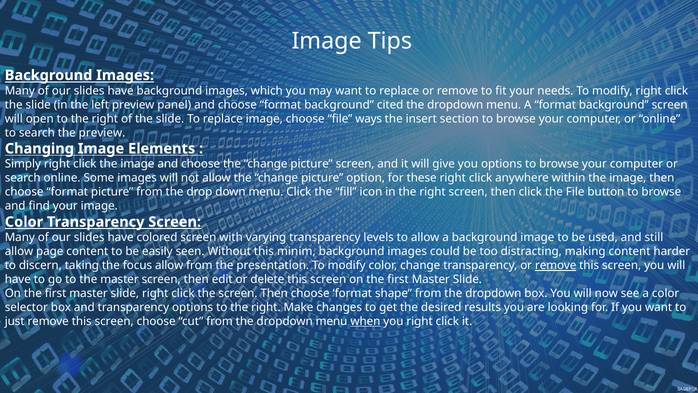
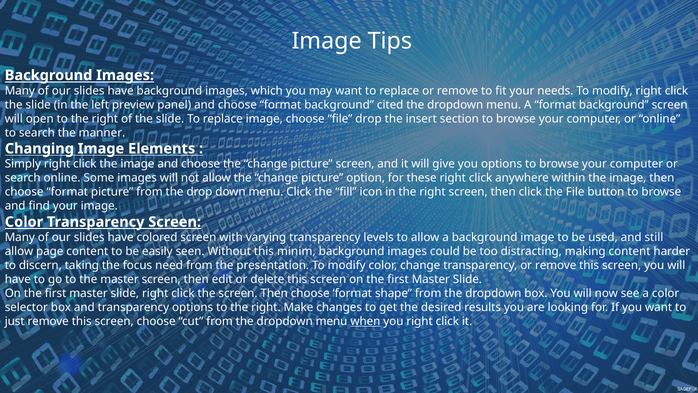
file ways: ways -> drop
the preview: preview -> manner
focus allow: allow -> need
remove at (556, 265) underline: present -> none
